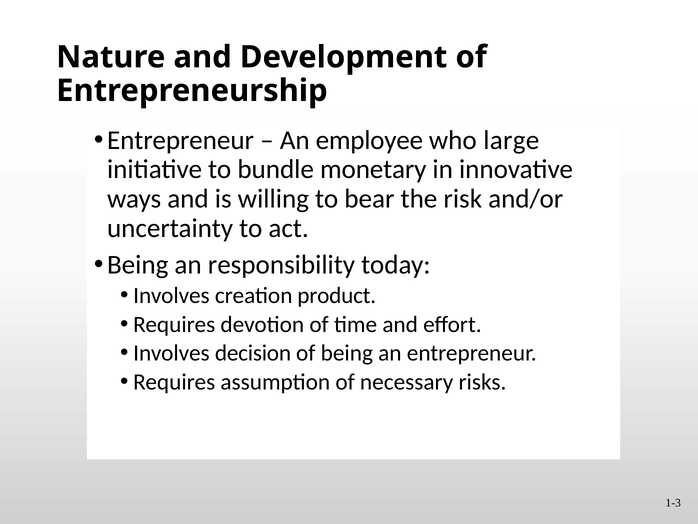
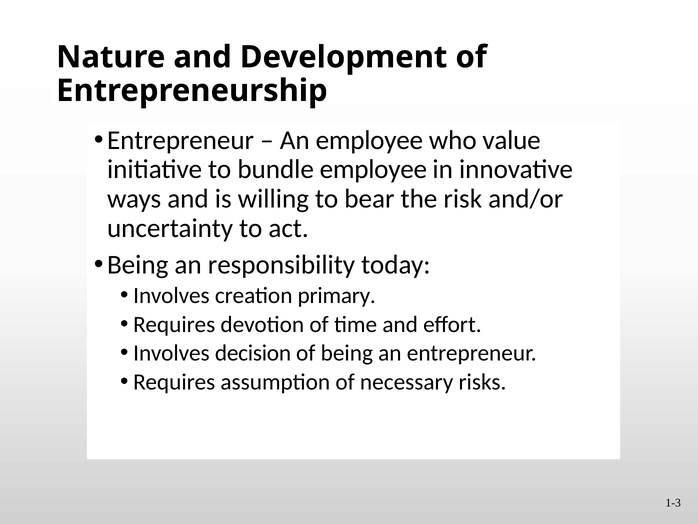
large: large -> value
bundle monetary: monetary -> employee
product: product -> primary
